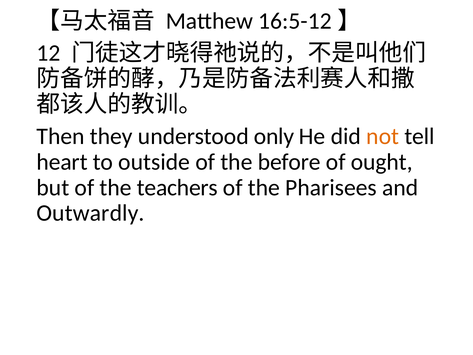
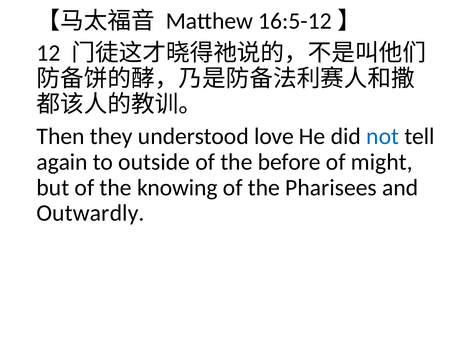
only: only -> love
not colour: orange -> blue
heart: heart -> again
ought: ought -> might
teachers: teachers -> knowing
